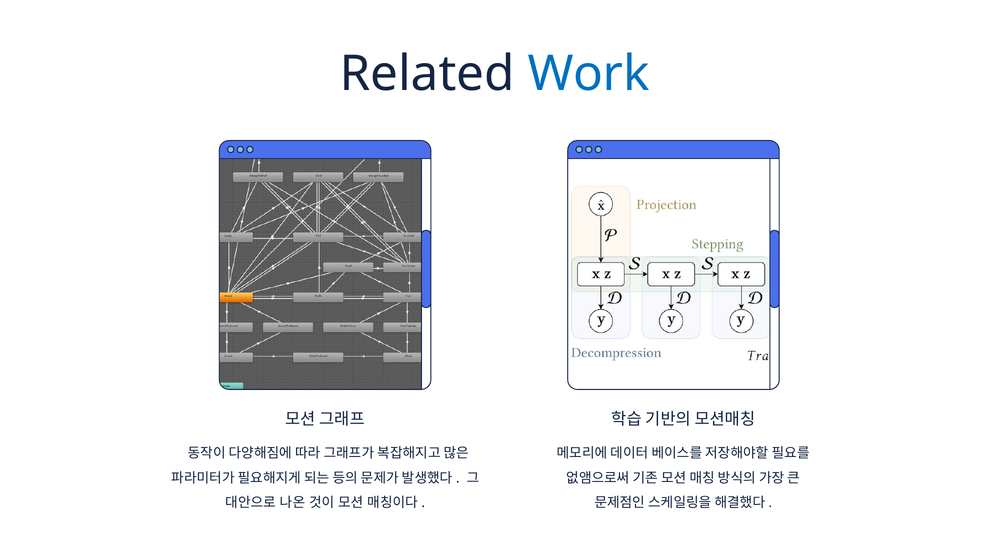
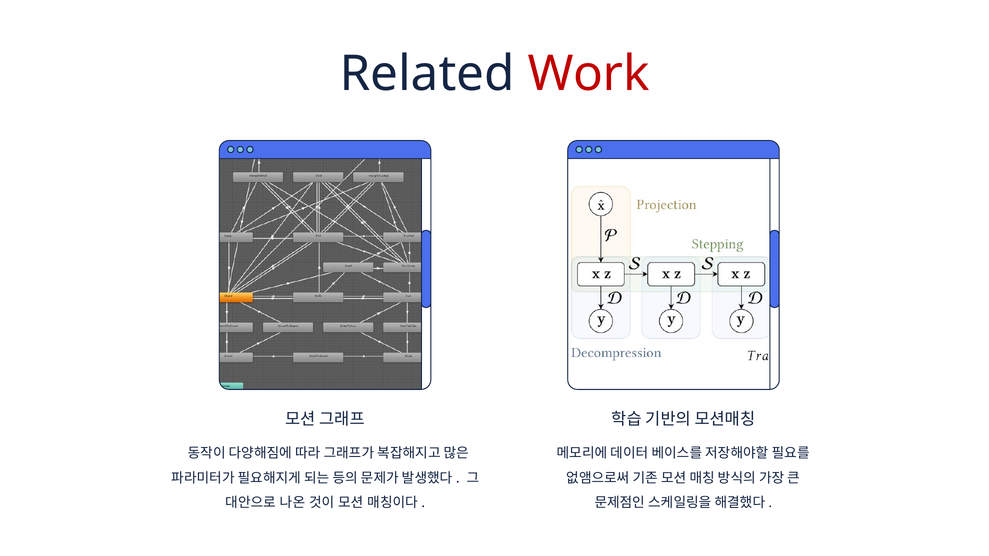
Work colour: blue -> red
